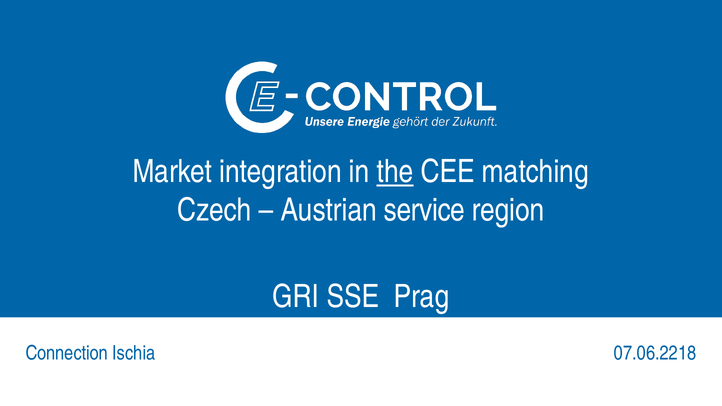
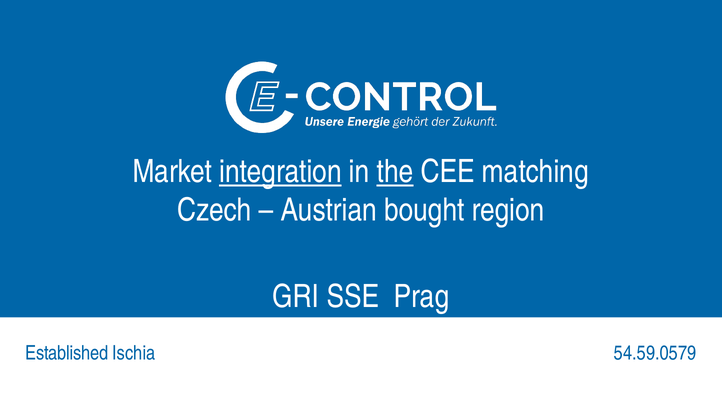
integration underline: none -> present
service: service -> bought
07.06.2218: 07.06.2218 -> 54.59.0579
Connection: Connection -> Established
